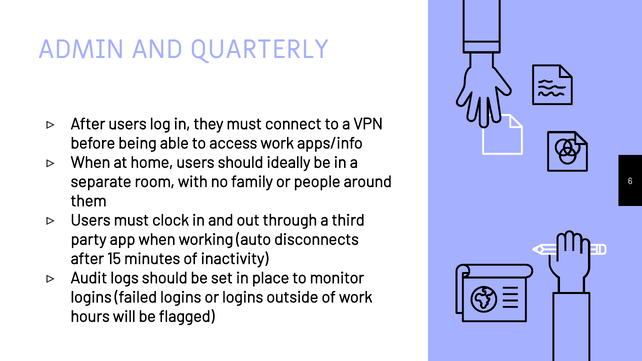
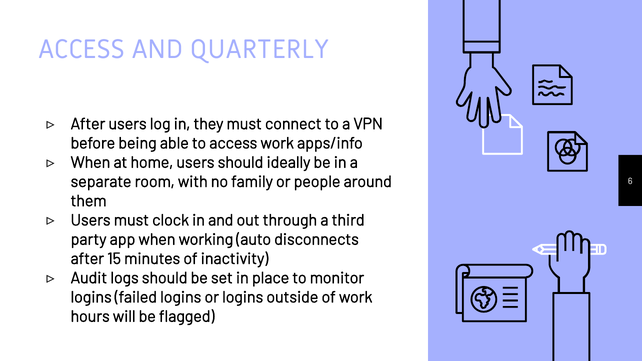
ADMIN at (82, 50): ADMIN -> ACCESS
